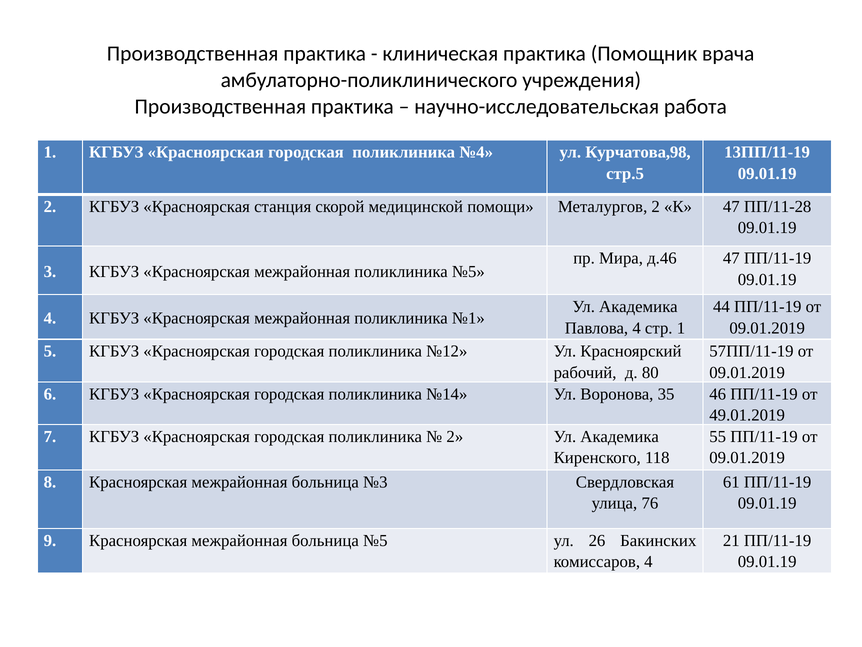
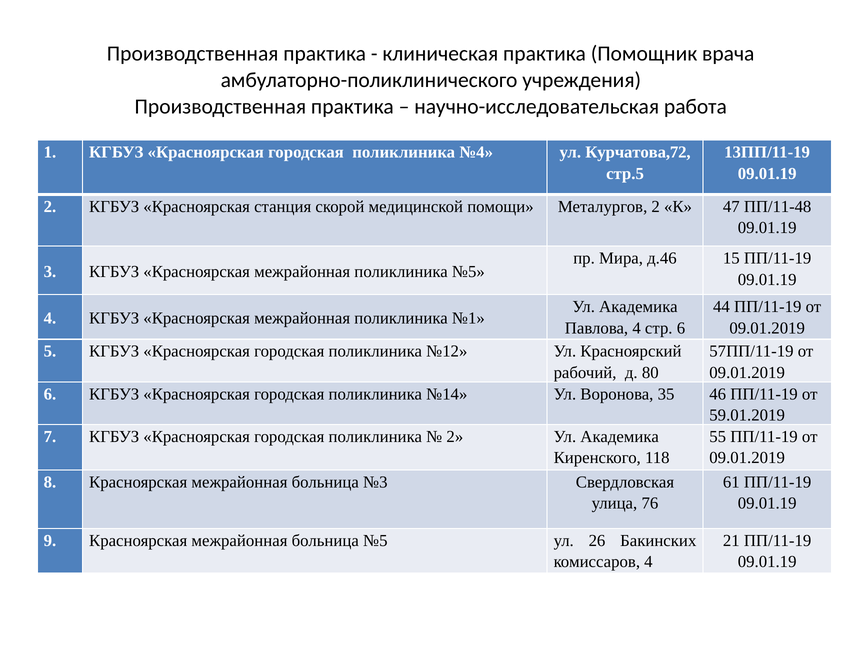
Курчатова,98: Курчатова,98 -> Курчатова,72
ПП/11-28: ПП/11-28 -> ПП/11-48
д.46 47: 47 -> 15
стр 1: 1 -> 6
49.01.2019: 49.01.2019 -> 59.01.2019
